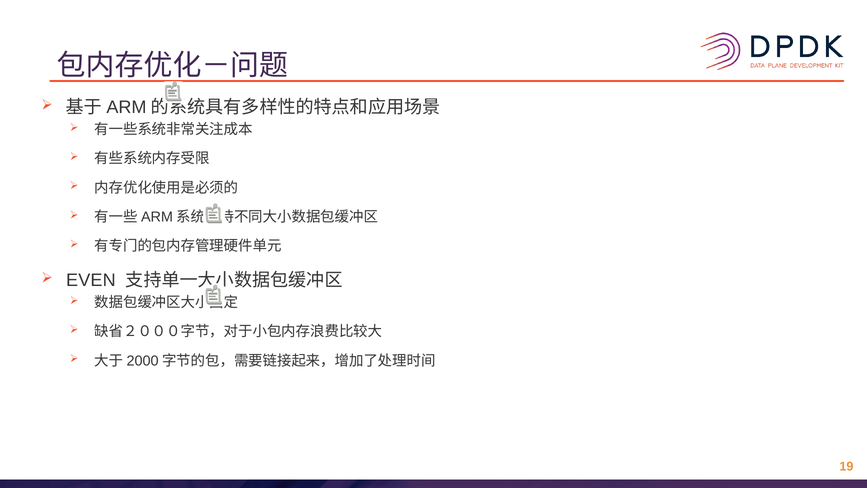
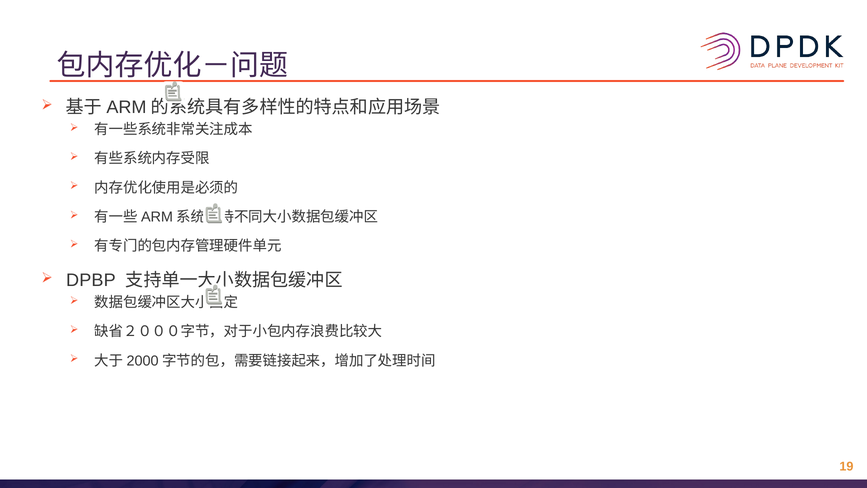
EVEN: EVEN -> DPBP
